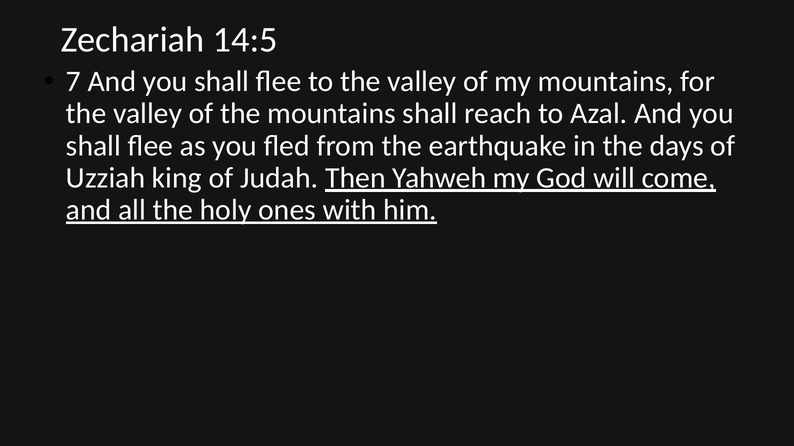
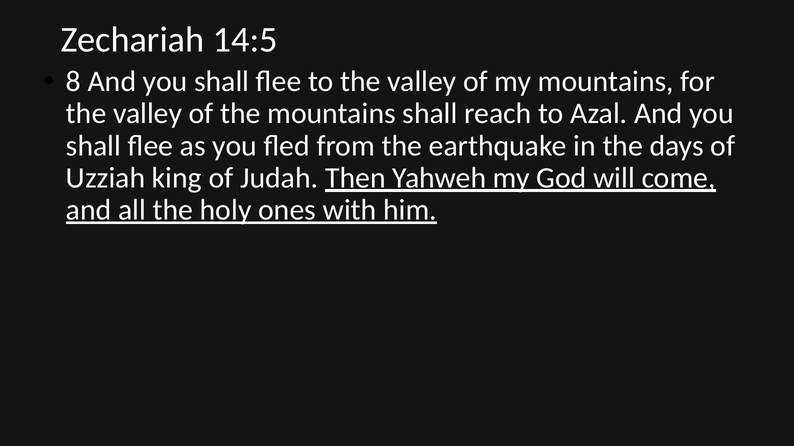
7: 7 -> 8
